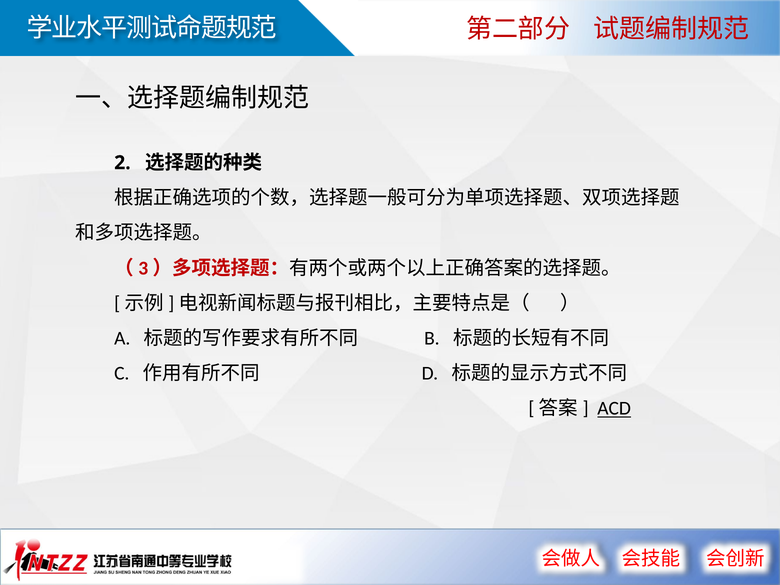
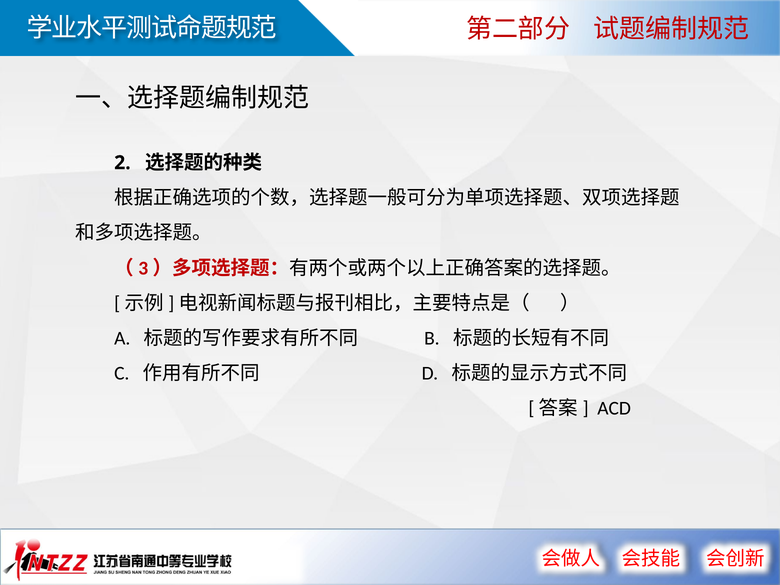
ACD underline: present -> none
